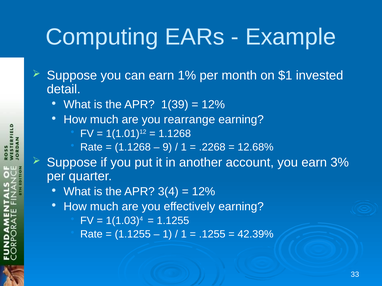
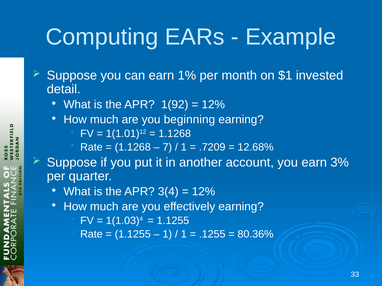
1(39: 1(39 -> 1(92
rearrange: rearrange -> beginning
9: 9 -> 7
.2268: .2268 -> .7209
42.39%: 42.39% -> 80.36%
